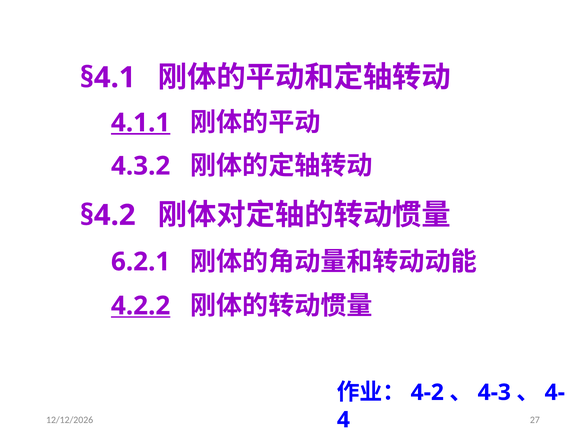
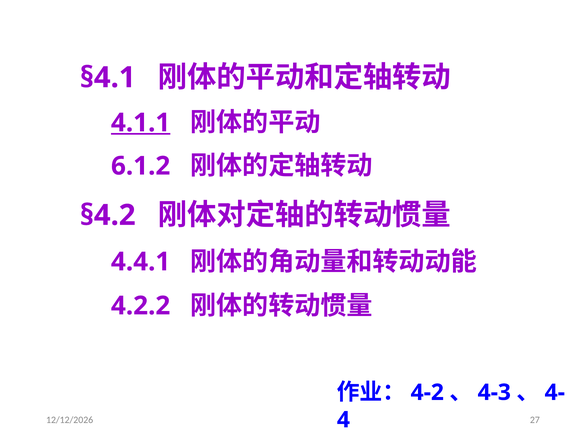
4.3.2: 4.3.2 -> 6.1.2
6.2.1: 6.2.1 -> 4.4.1
4.2.2 underline: present -> none
